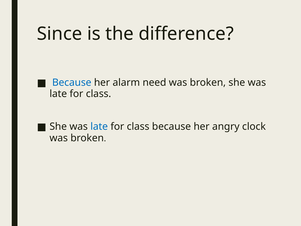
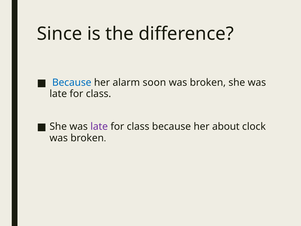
need: need -> soon
late at (99, 126) colour: blue -> purple
angry: angry -> about
